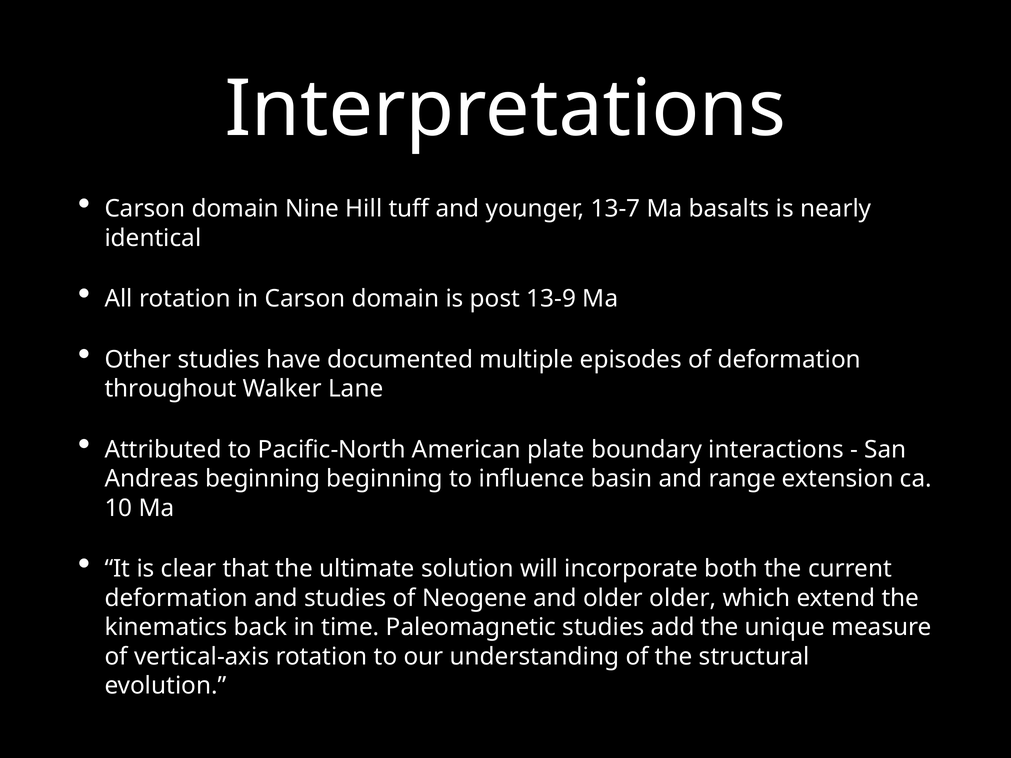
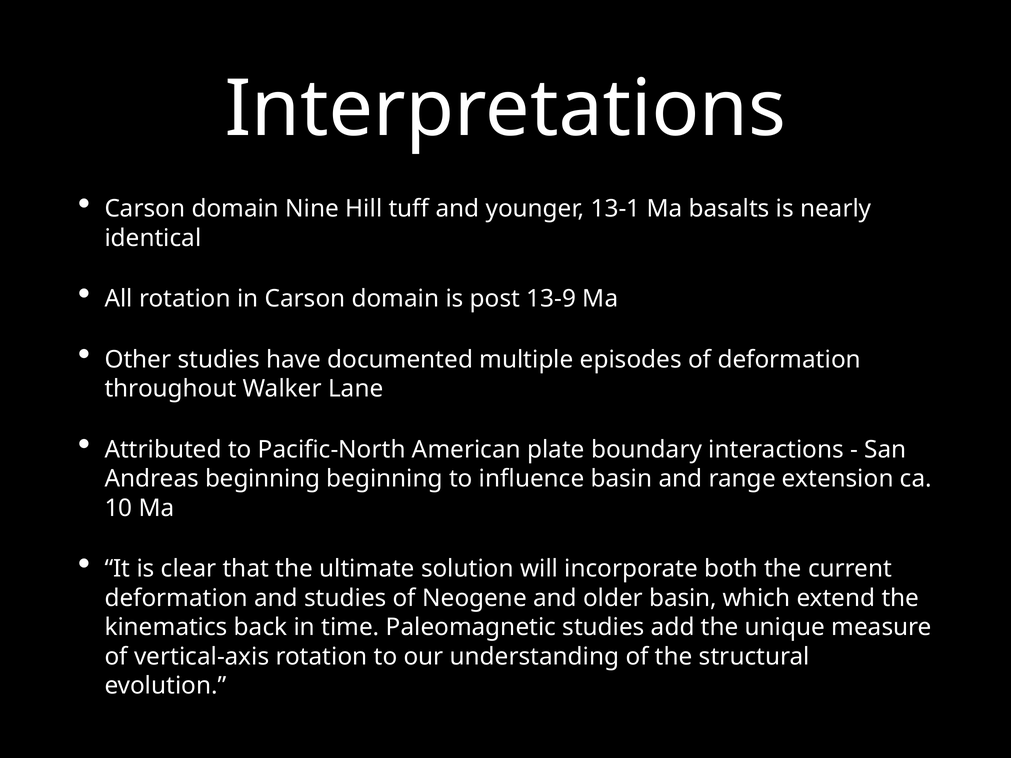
13-7: 13-7 -> 13-1
older older: older -> basin
